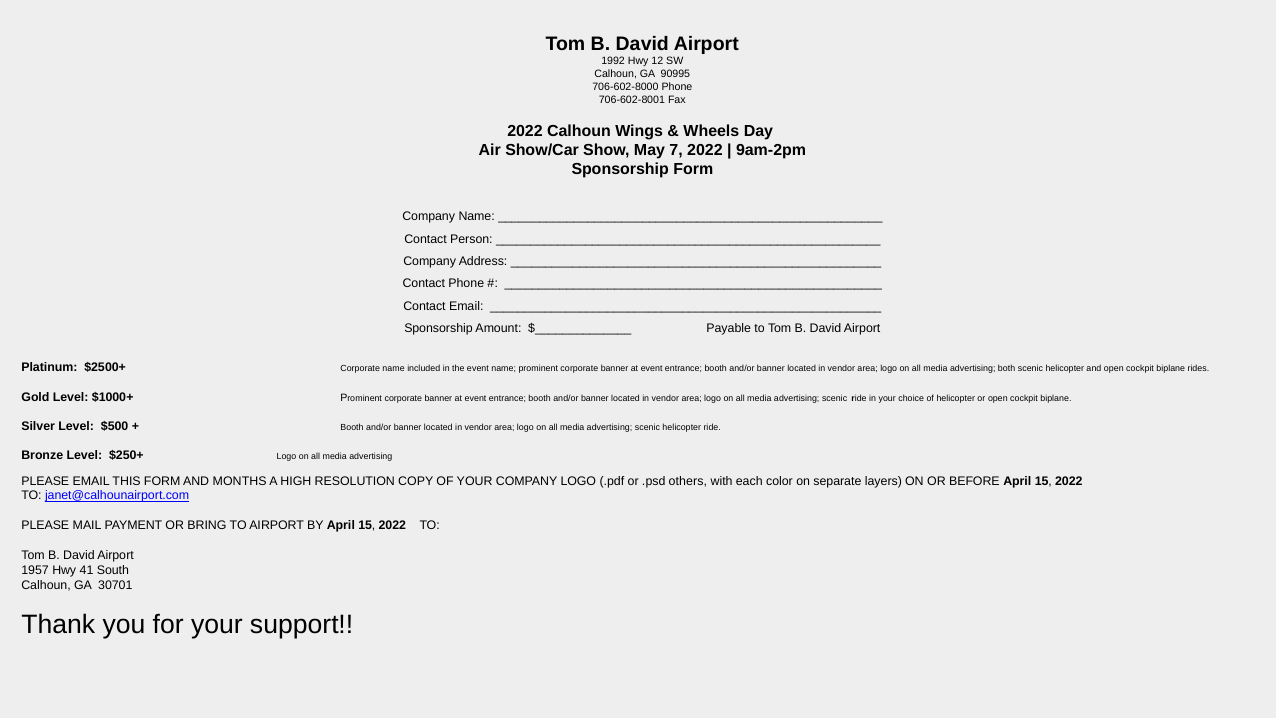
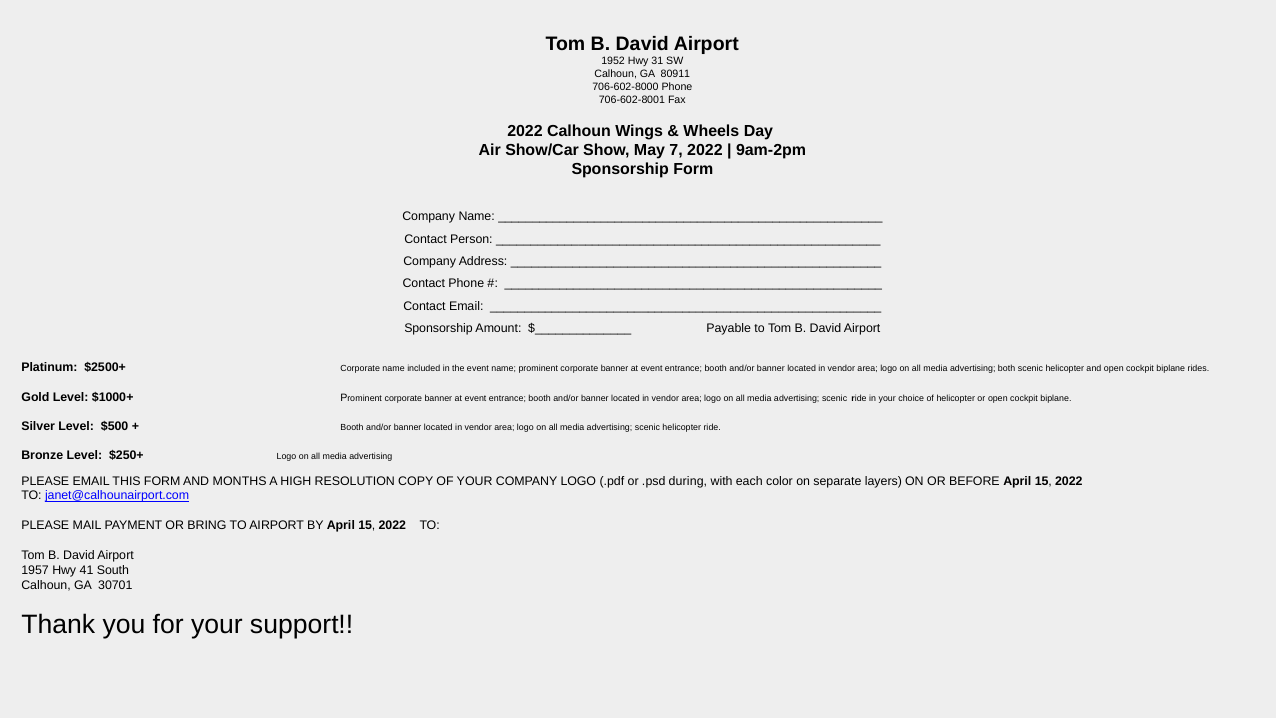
1992: 1992 -> 1952
12: 12 -> 31
90995: 90995 -> 80911
others: others -> during
